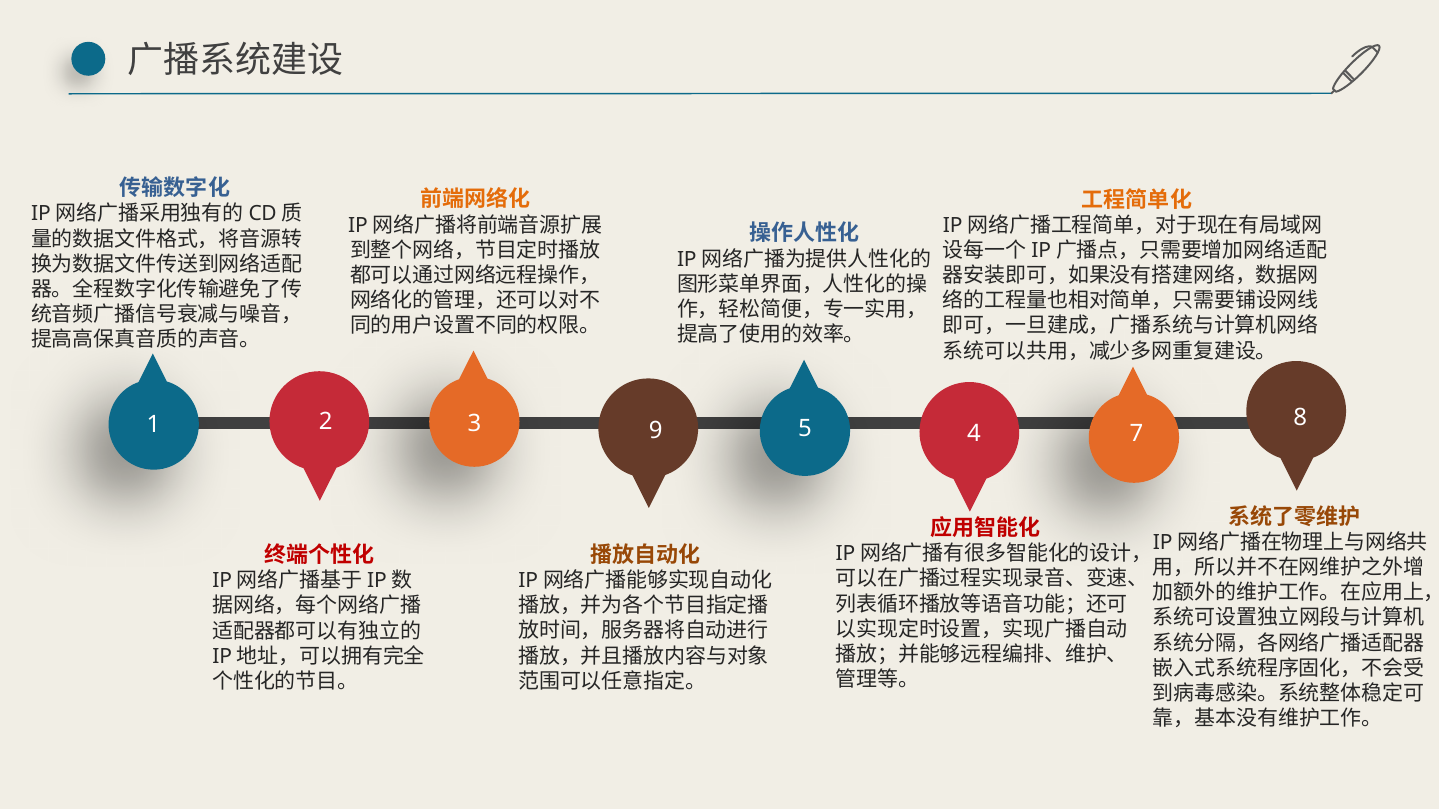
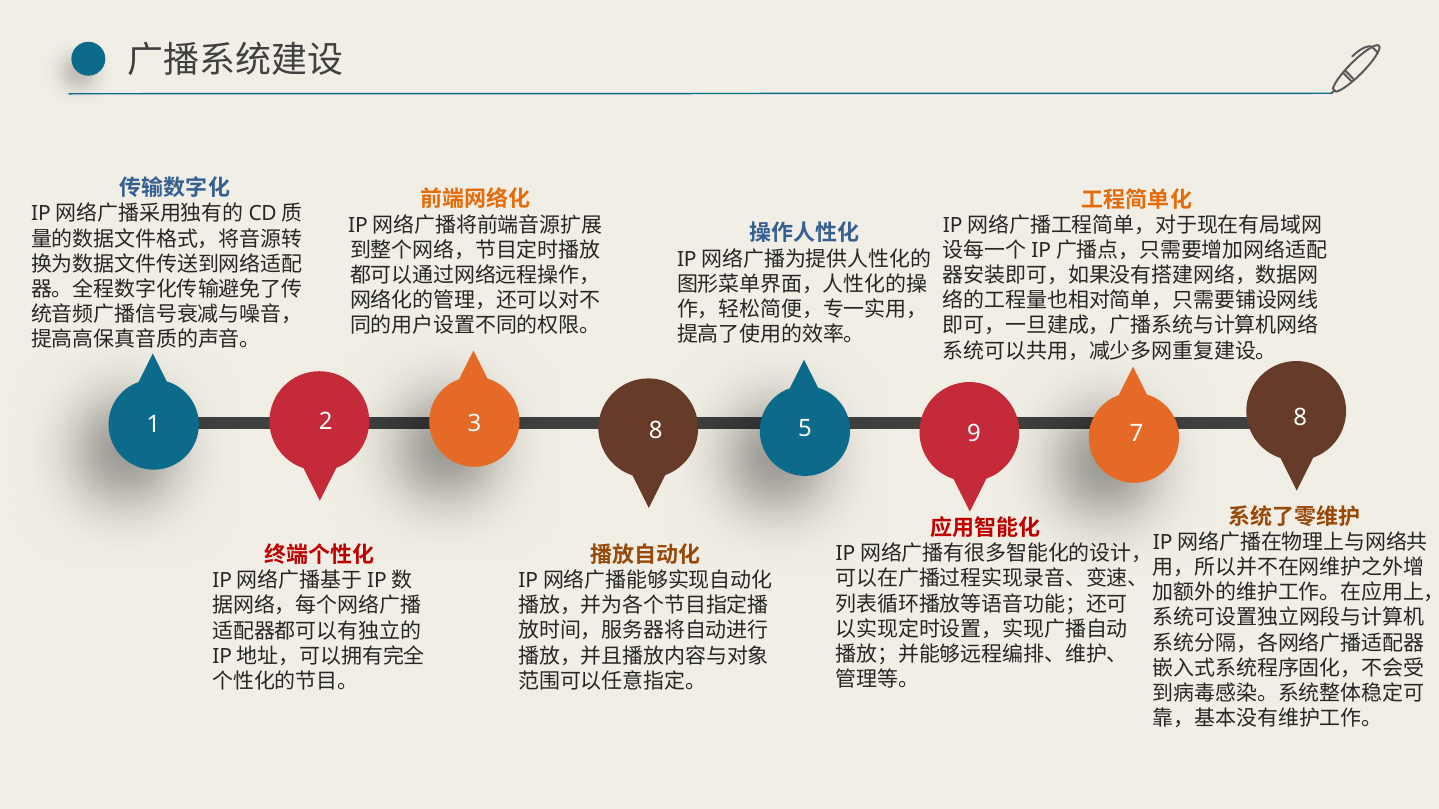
3 9: 9 -> 8
4: 4 -> 9
